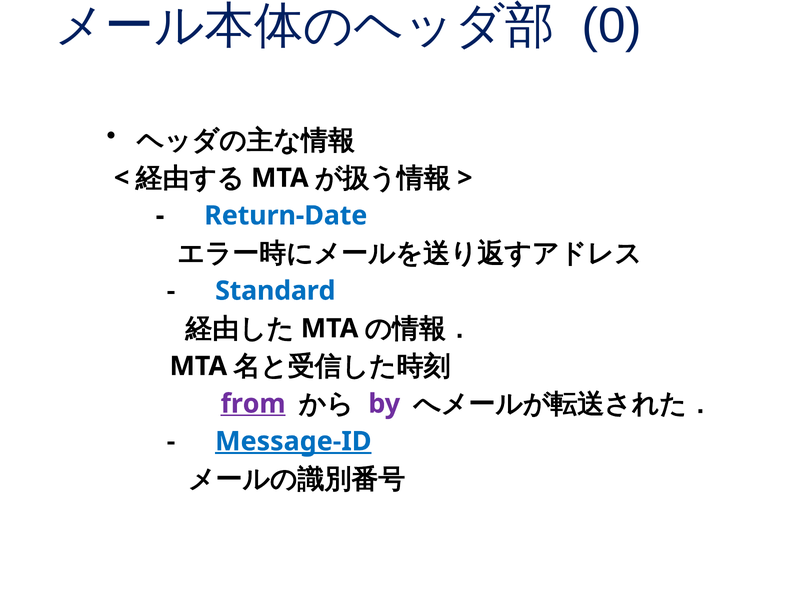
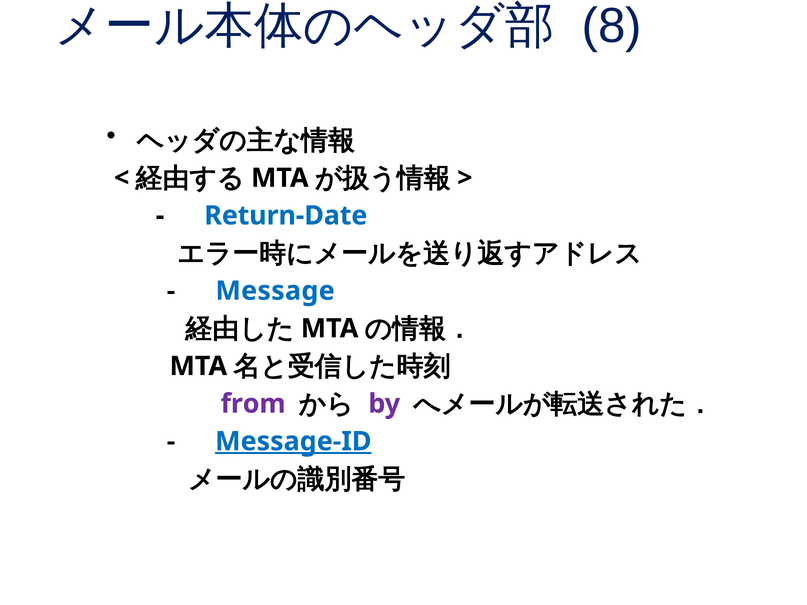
0: 0 -> 8
Standard: Standard -> Message
from underline: present -> none
